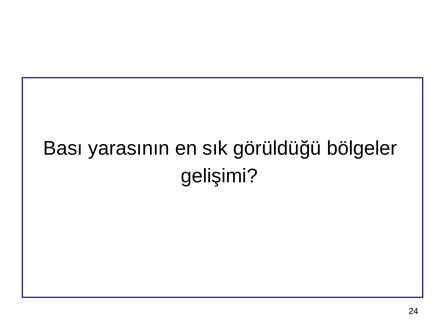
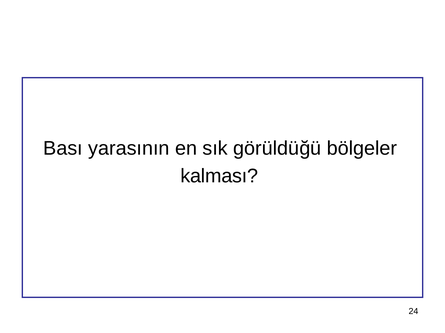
gelişimi: gelişimi -> kalması
